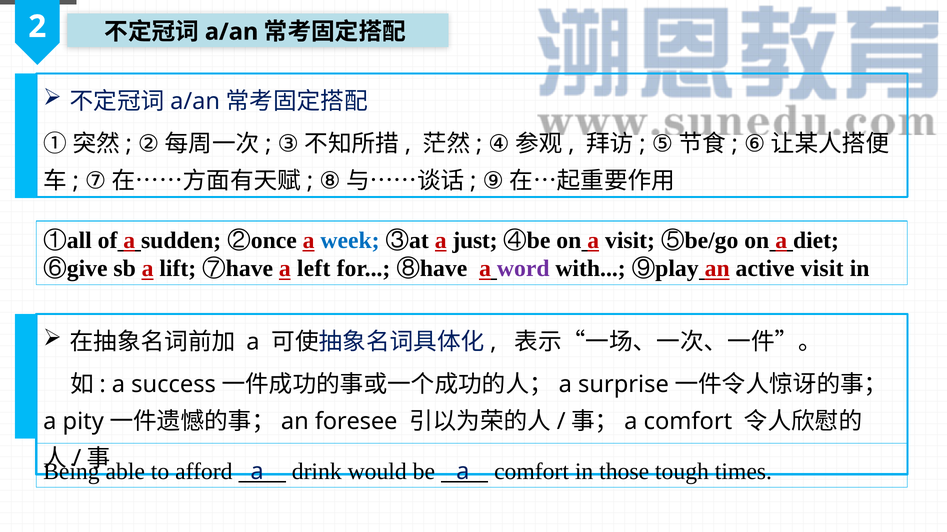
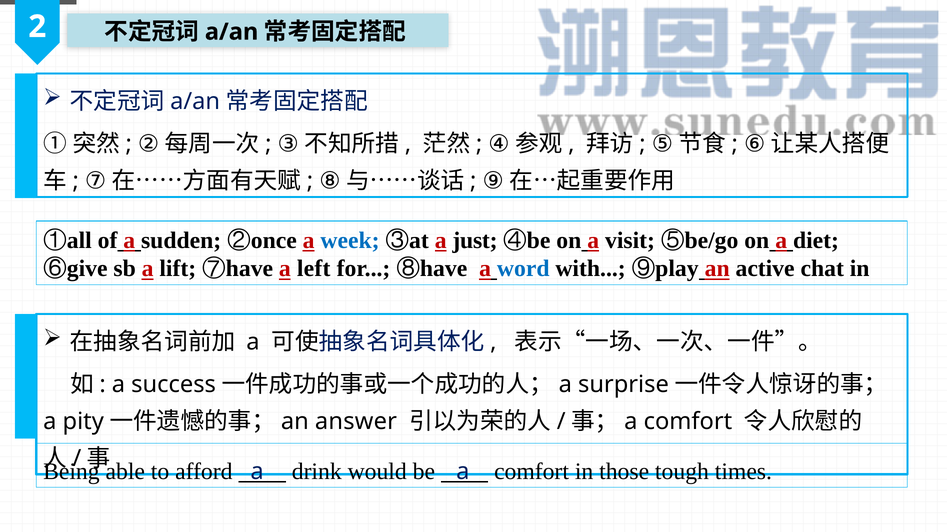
word colour: purple -> blue
active visit: visit -> chat
foresee: foresee -> answer
